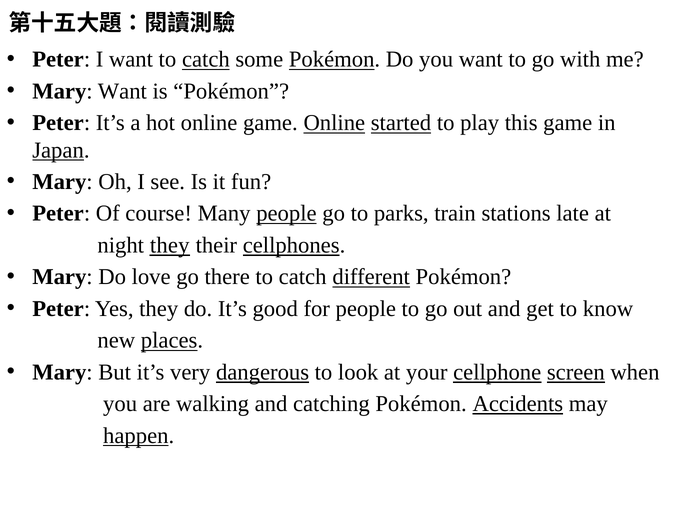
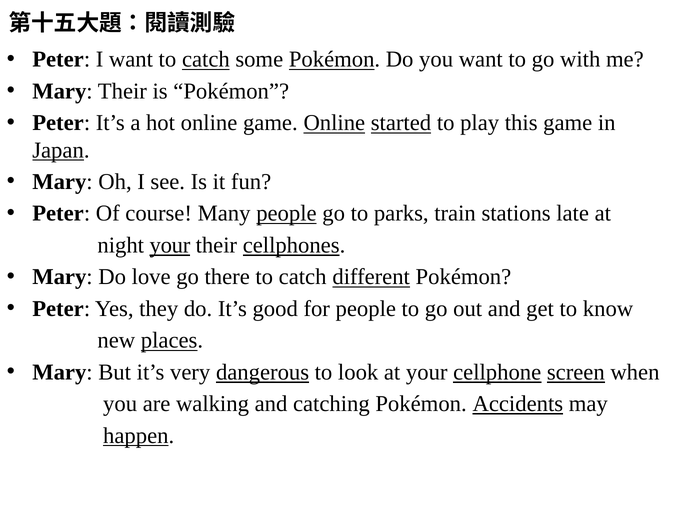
Mary Want: Want -> Their
night they: they -> your
